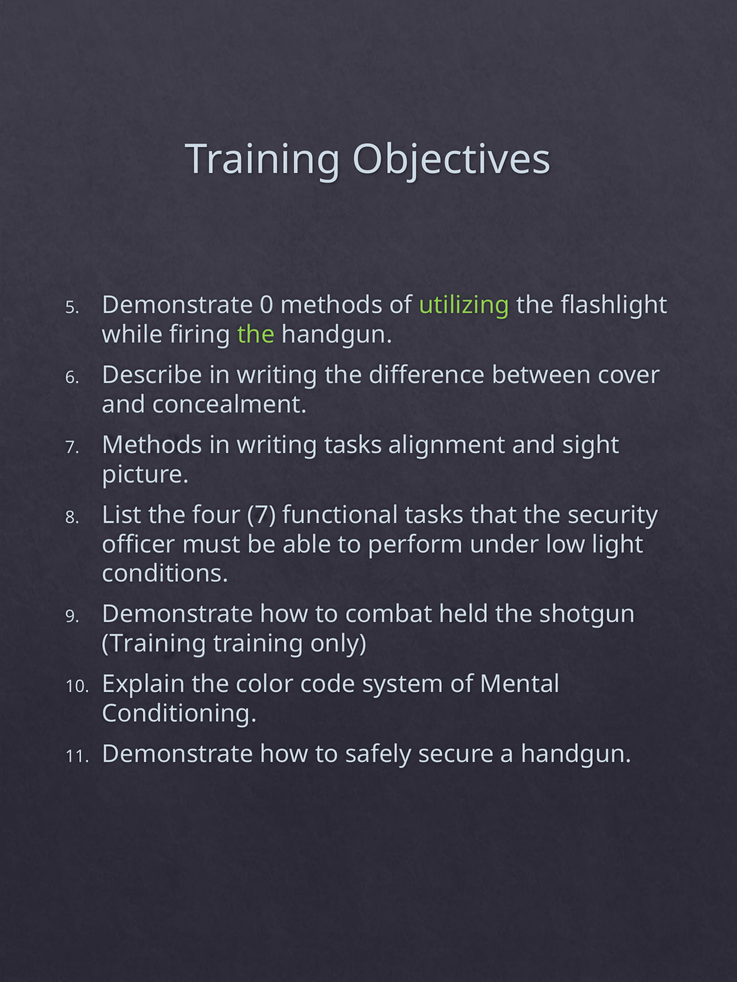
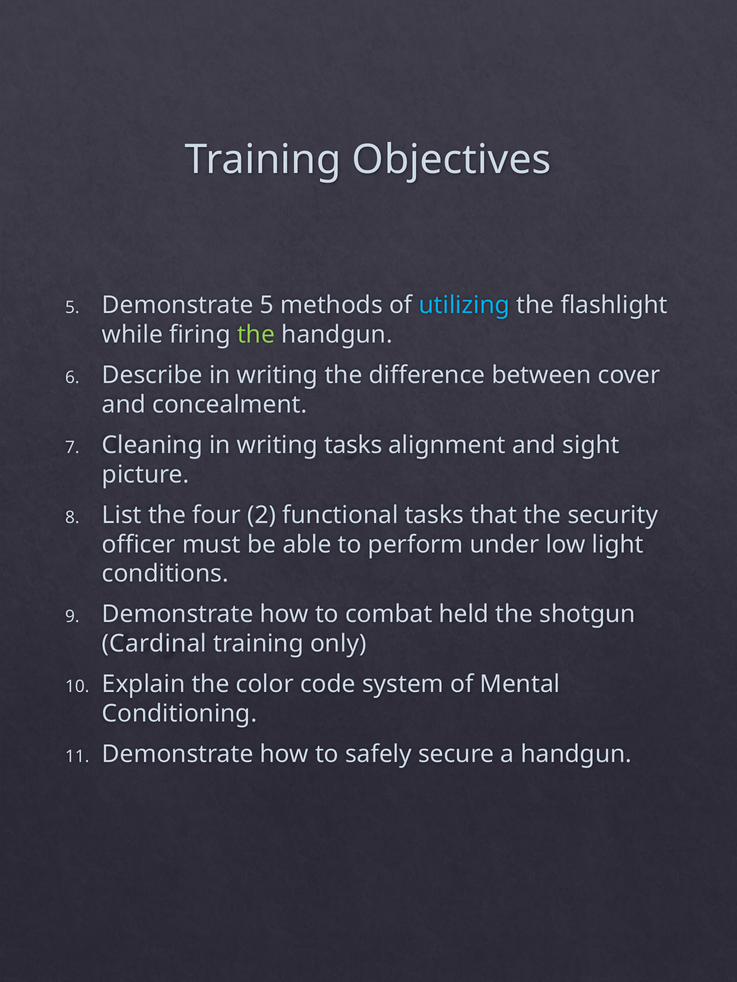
Demonstrate 0: 0 -> 5
utilizing colour: light green -> light blue
Methods at (152, 445): Methods -> Cleaning
four 7: 7 -> 2
Training at (154, 644): Training -> Cardinal
